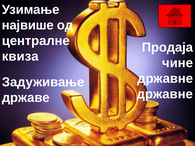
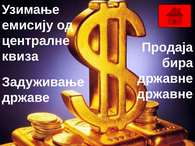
највише: највише -> емисију
чине: чине -> бира
